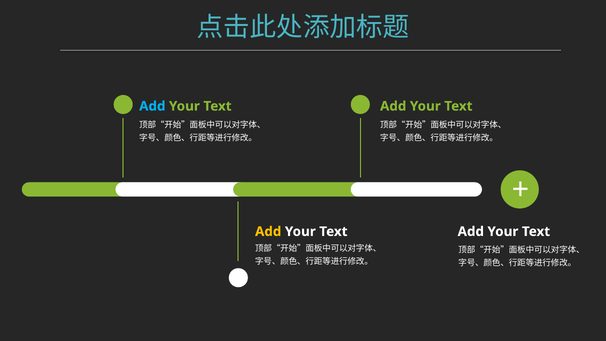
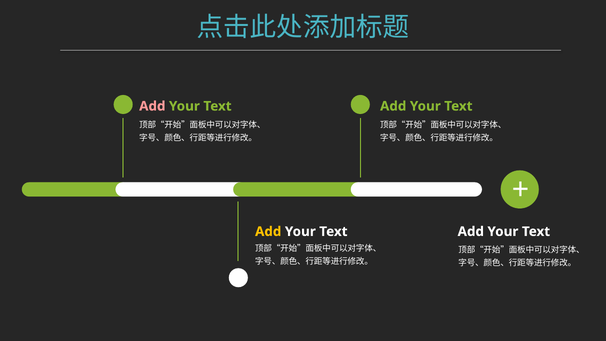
Add at (152, 106) colour: light blue -> pink
